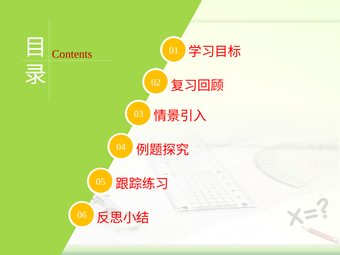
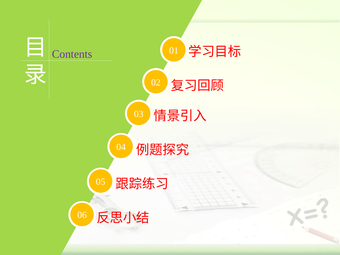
Contents colour: red -> purple
